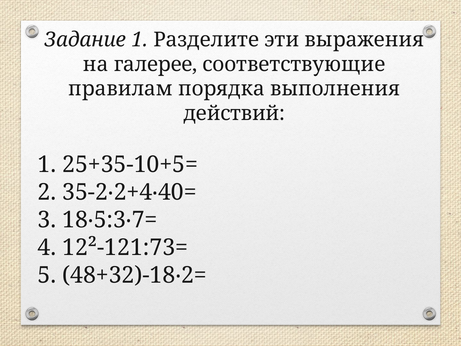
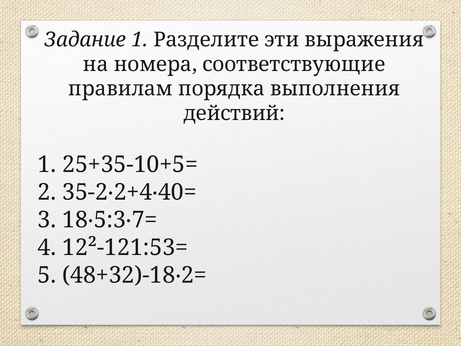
галерее: галерее -> номера
12²-121:73=: 12²-121:73= -> 12²-121:53=
